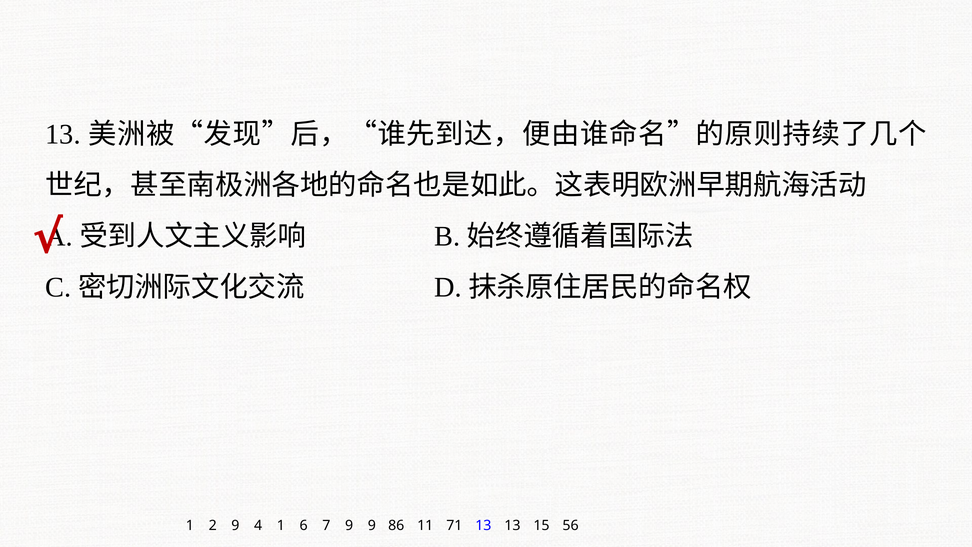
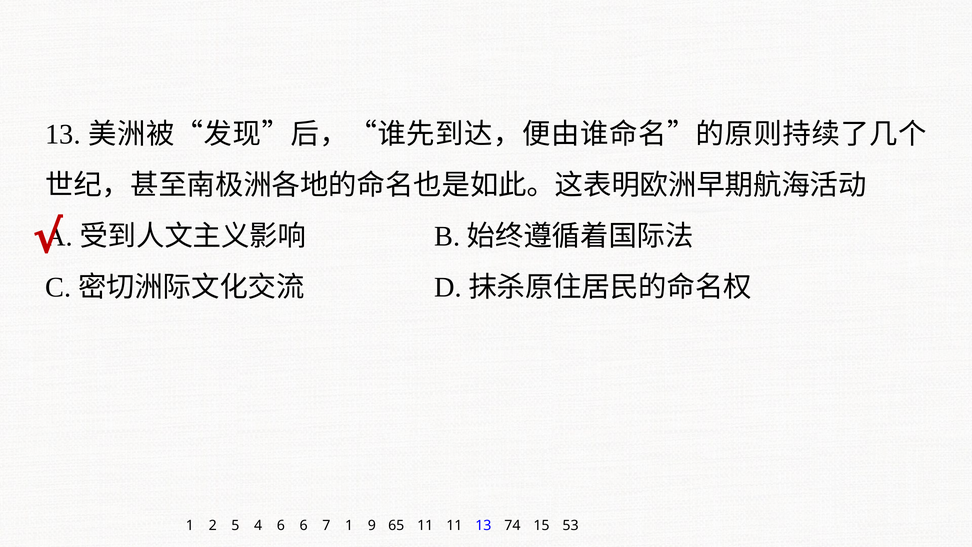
2 9: 9 -> 5
4 1: 1 -> 6
7 9: 9 -> 1
86: 86 -> 65
11 71: 71 -> 11
13 13: 13 -> 74
56: 56 -> 53
